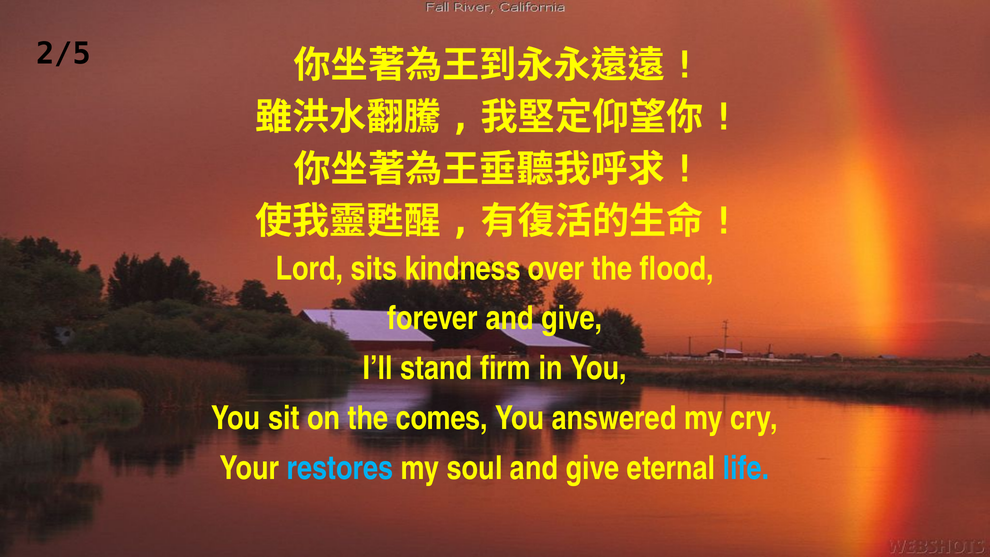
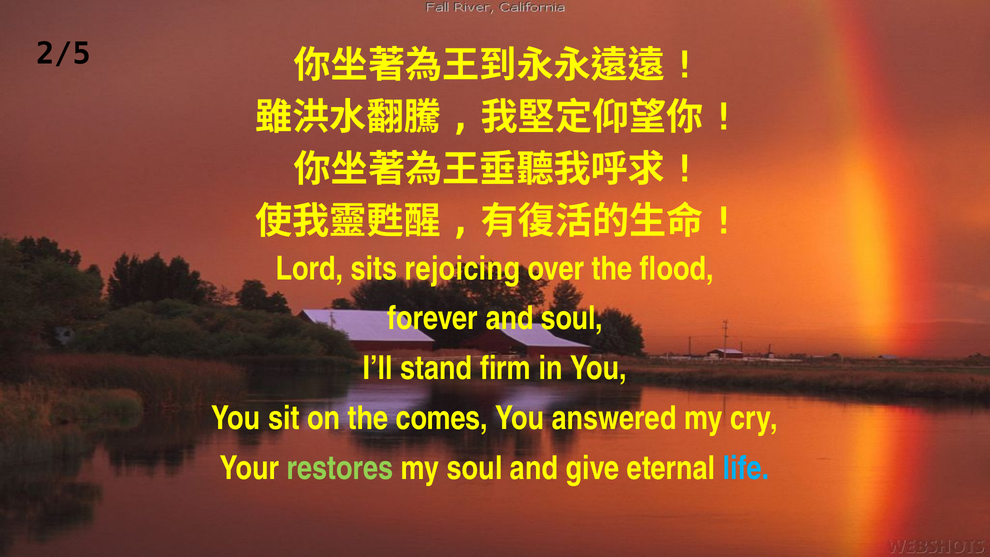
kindness: kindness -> rejoicing
forever and give: give -> soul
restores colour: light blue -> light green
